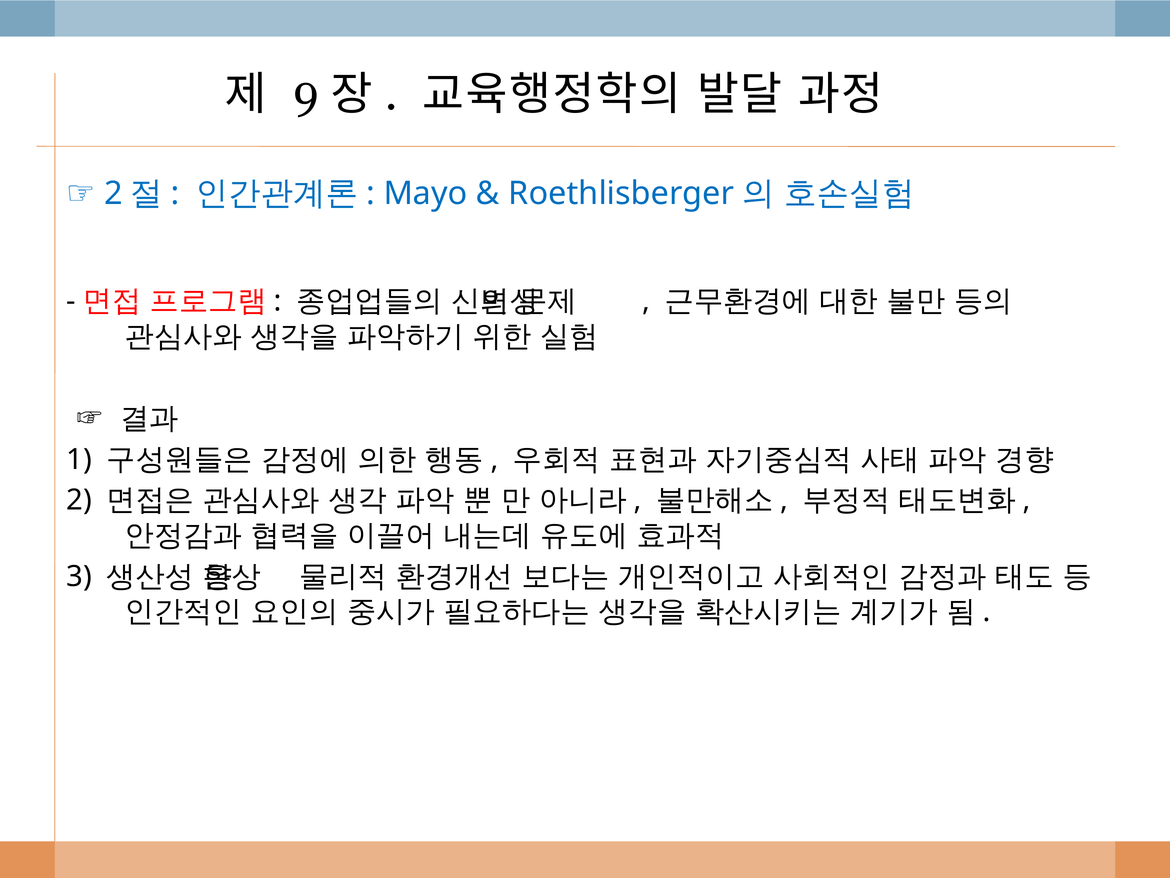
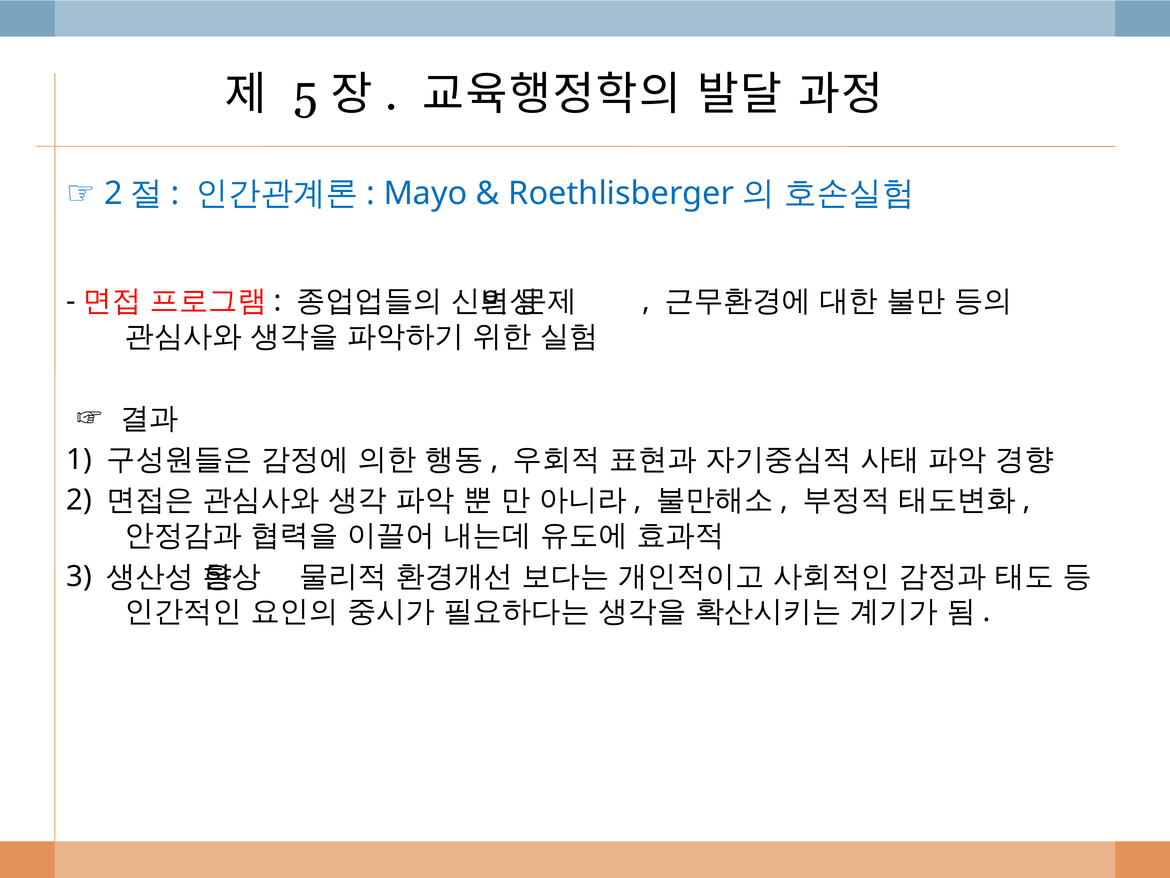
9: 9 -> 5
